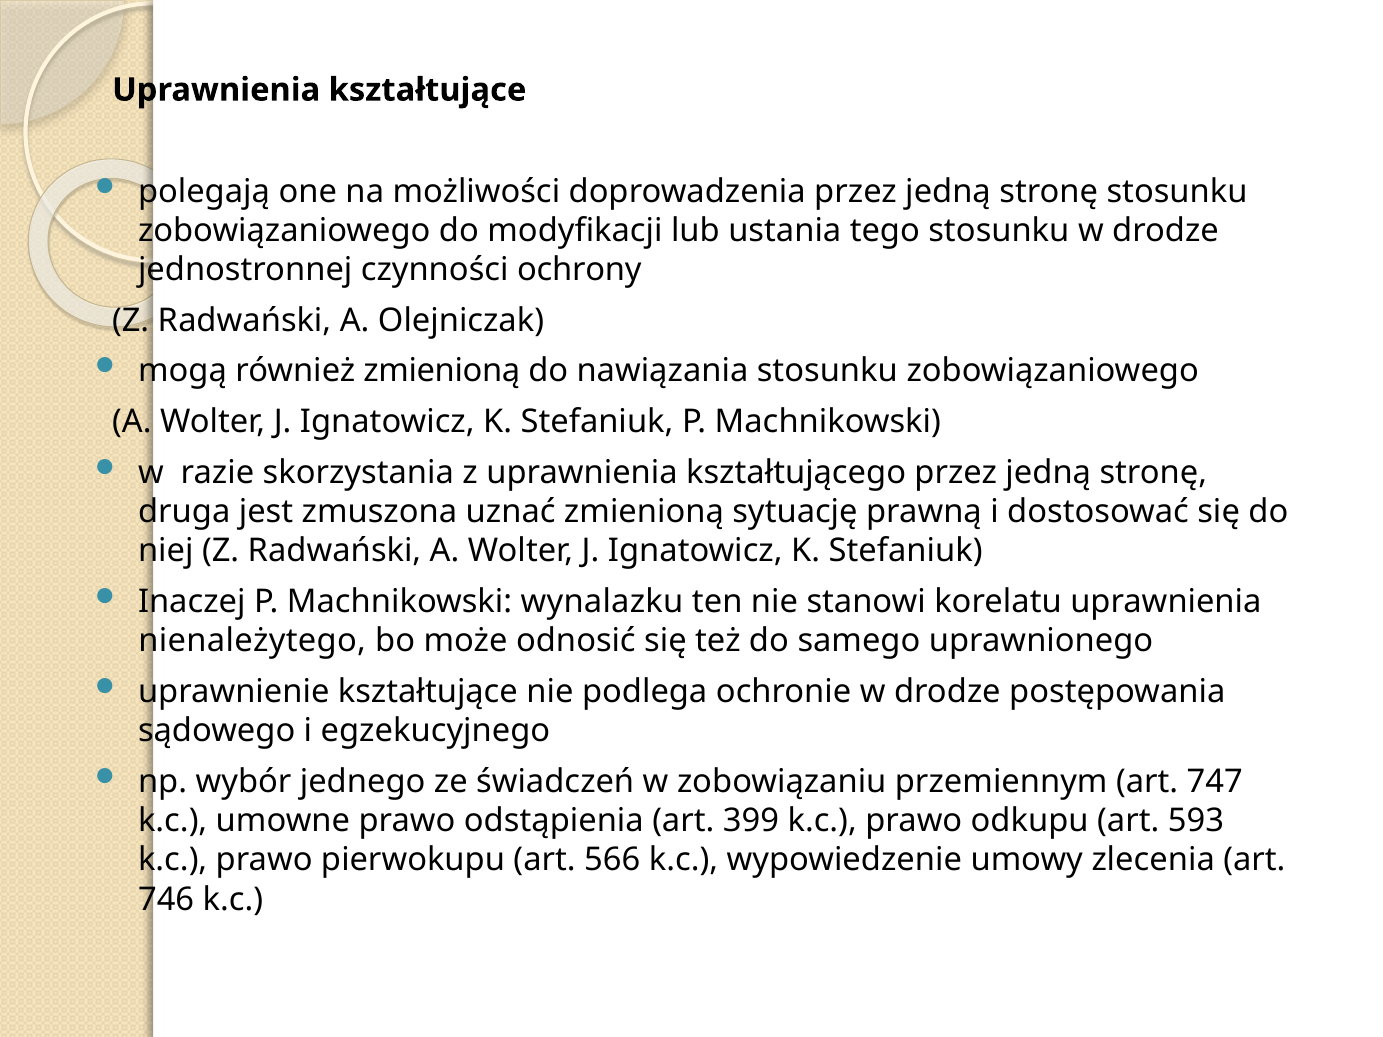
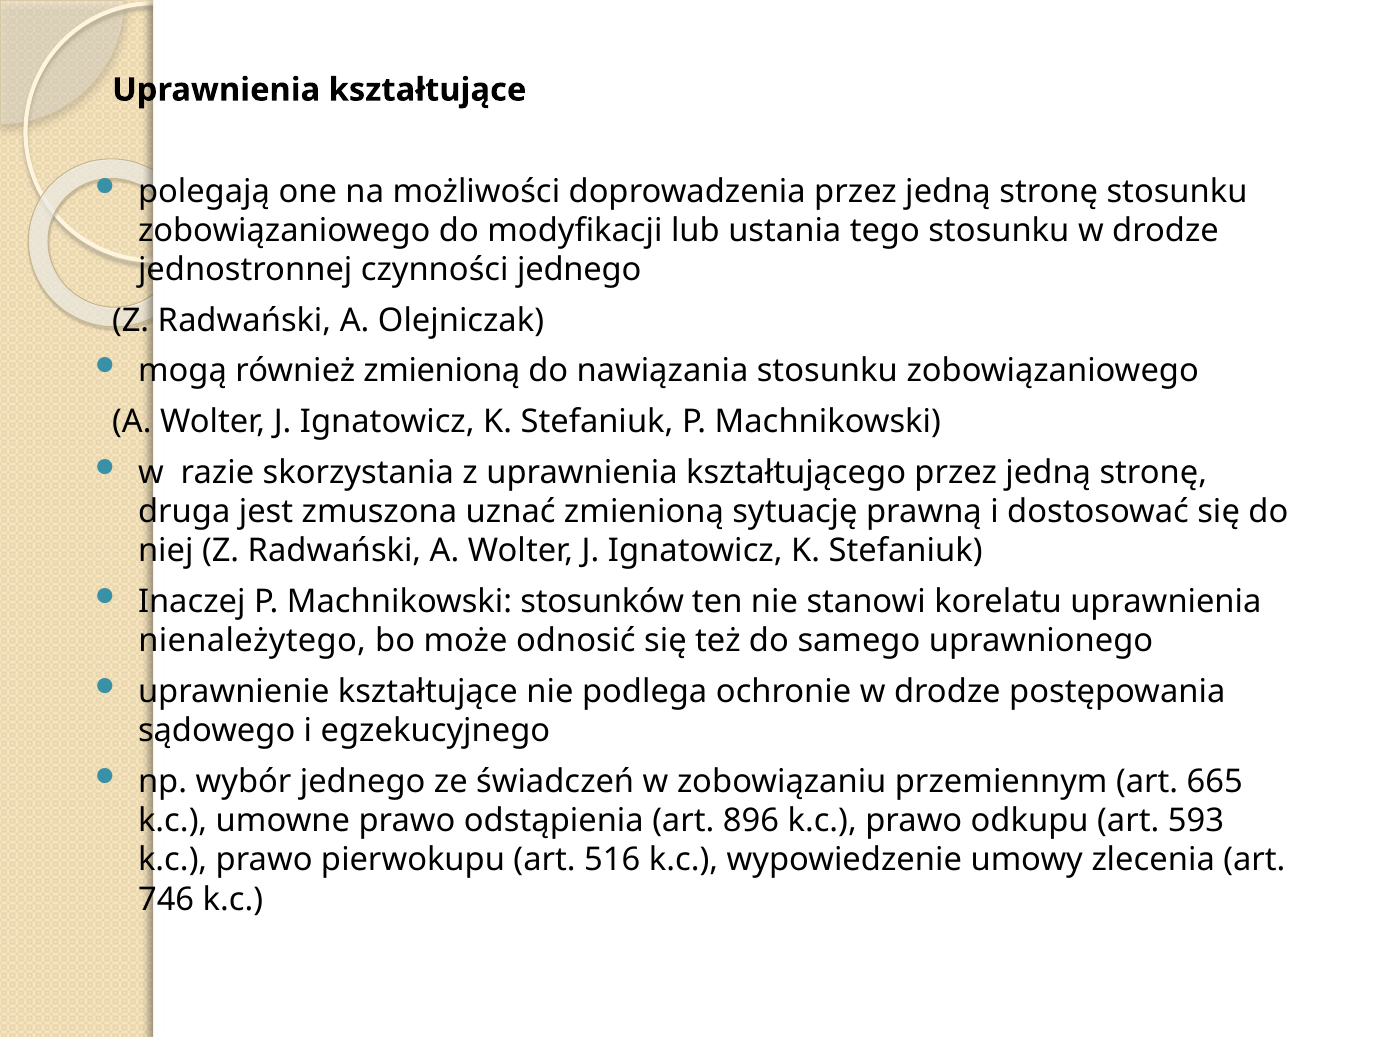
czynności ochrony: ochrony -> jednego
wynalazku: wynalazku -> stosunków
747: 747 -> 665
399: 399 -> 896
566: 566 -> 516
